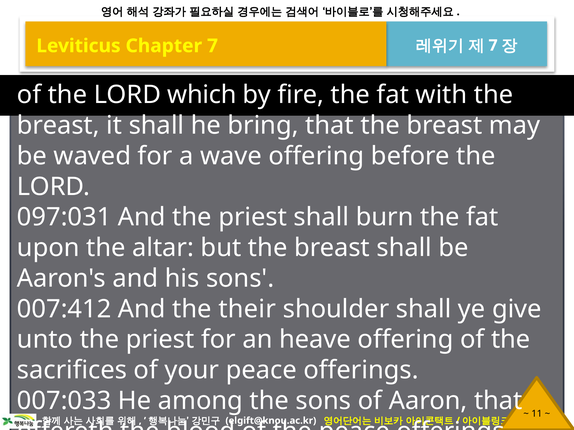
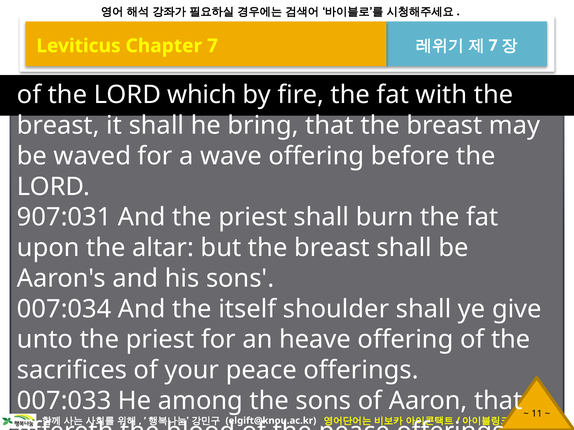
097:031: 097:031 -> 907:031
007:412: 007:412 -> 007:034
their: their -> itself
